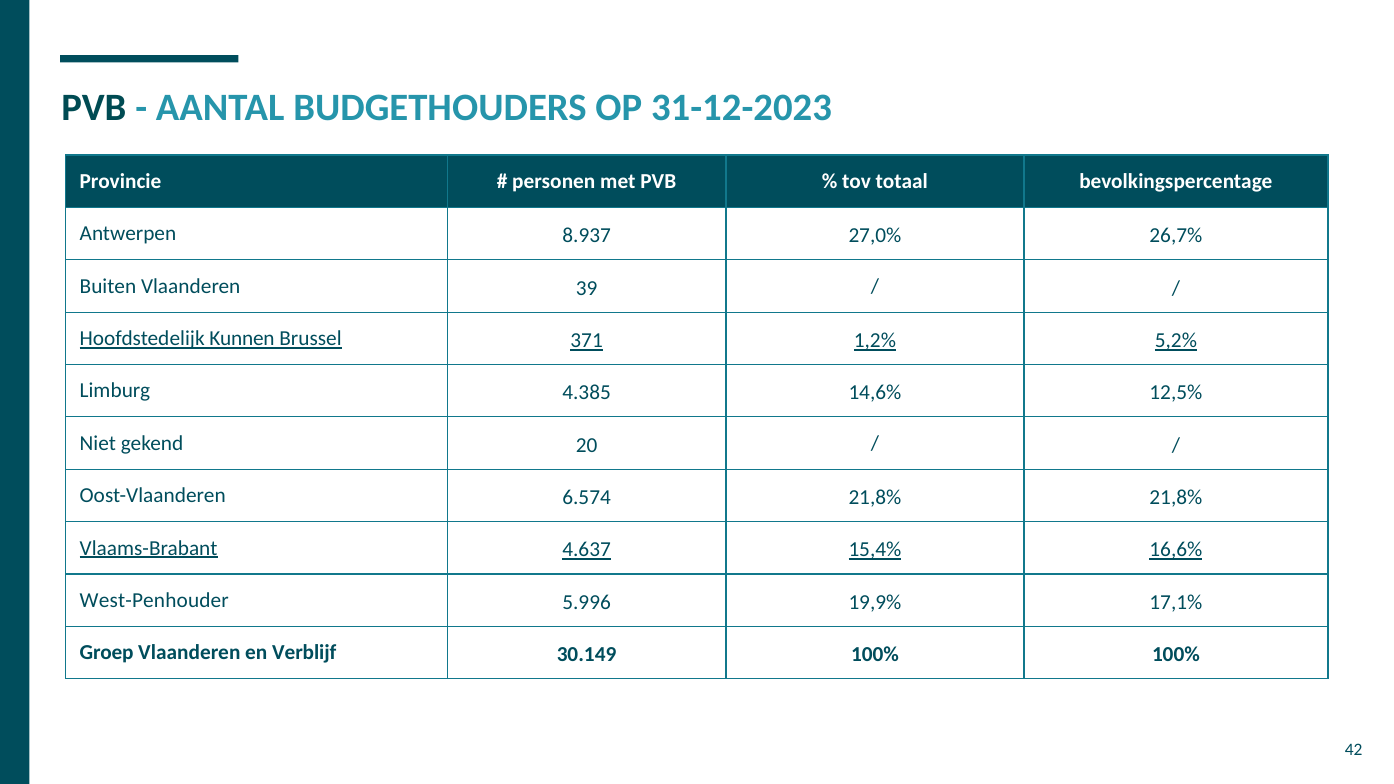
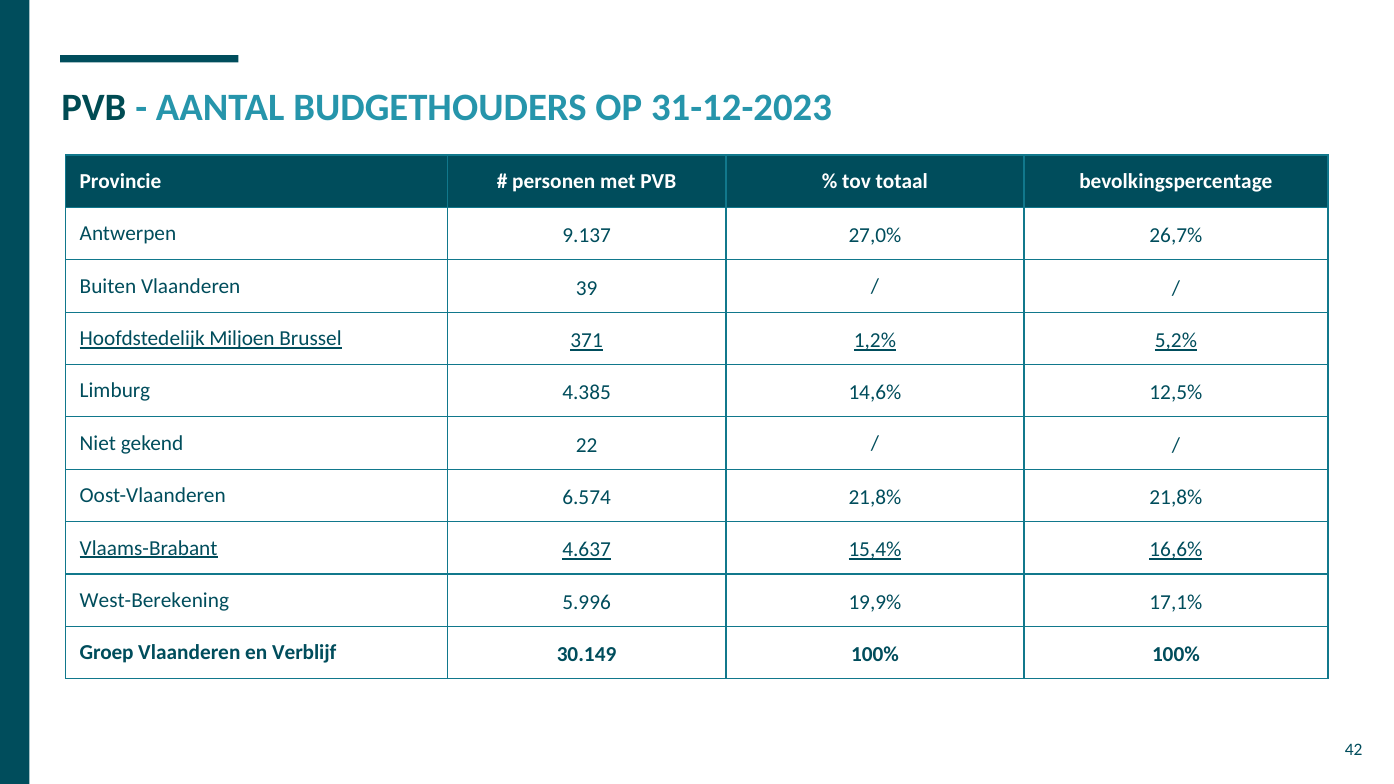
8.937: 8.937 -> 9.137
Kunnen: Kunnen -> Miljoen
20: 20 -> 22
West-Penhouder: West-Penhouder -> West-Berekening
